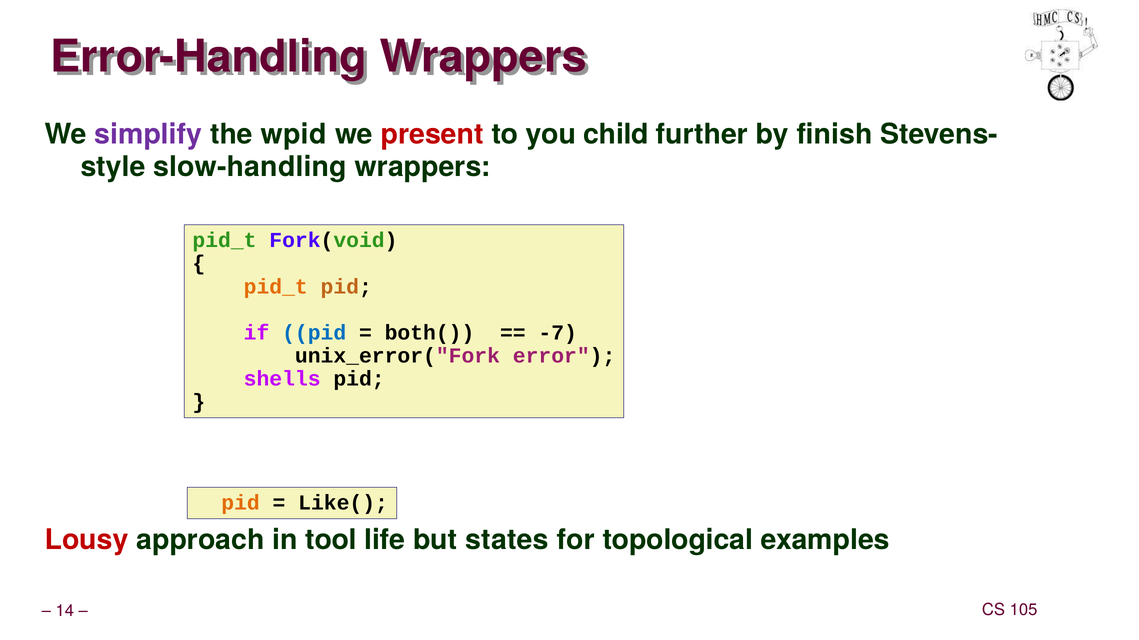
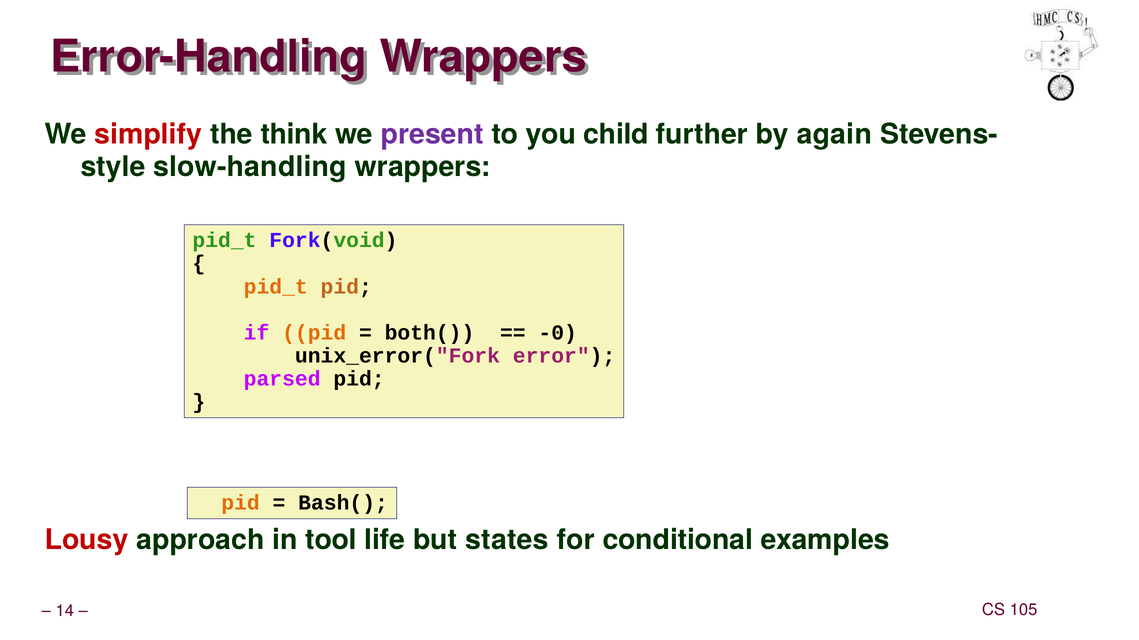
simplify colour: purple -> red
wpid: wpid -> think
present colour: red -> purple
finish: finish -> again
pid at (314, 333) colour: blue -> orange
-7: -7 -> -0
shells: shells -> parsed
Like(: Like( -> Bash(
topological: topological -> conditional
